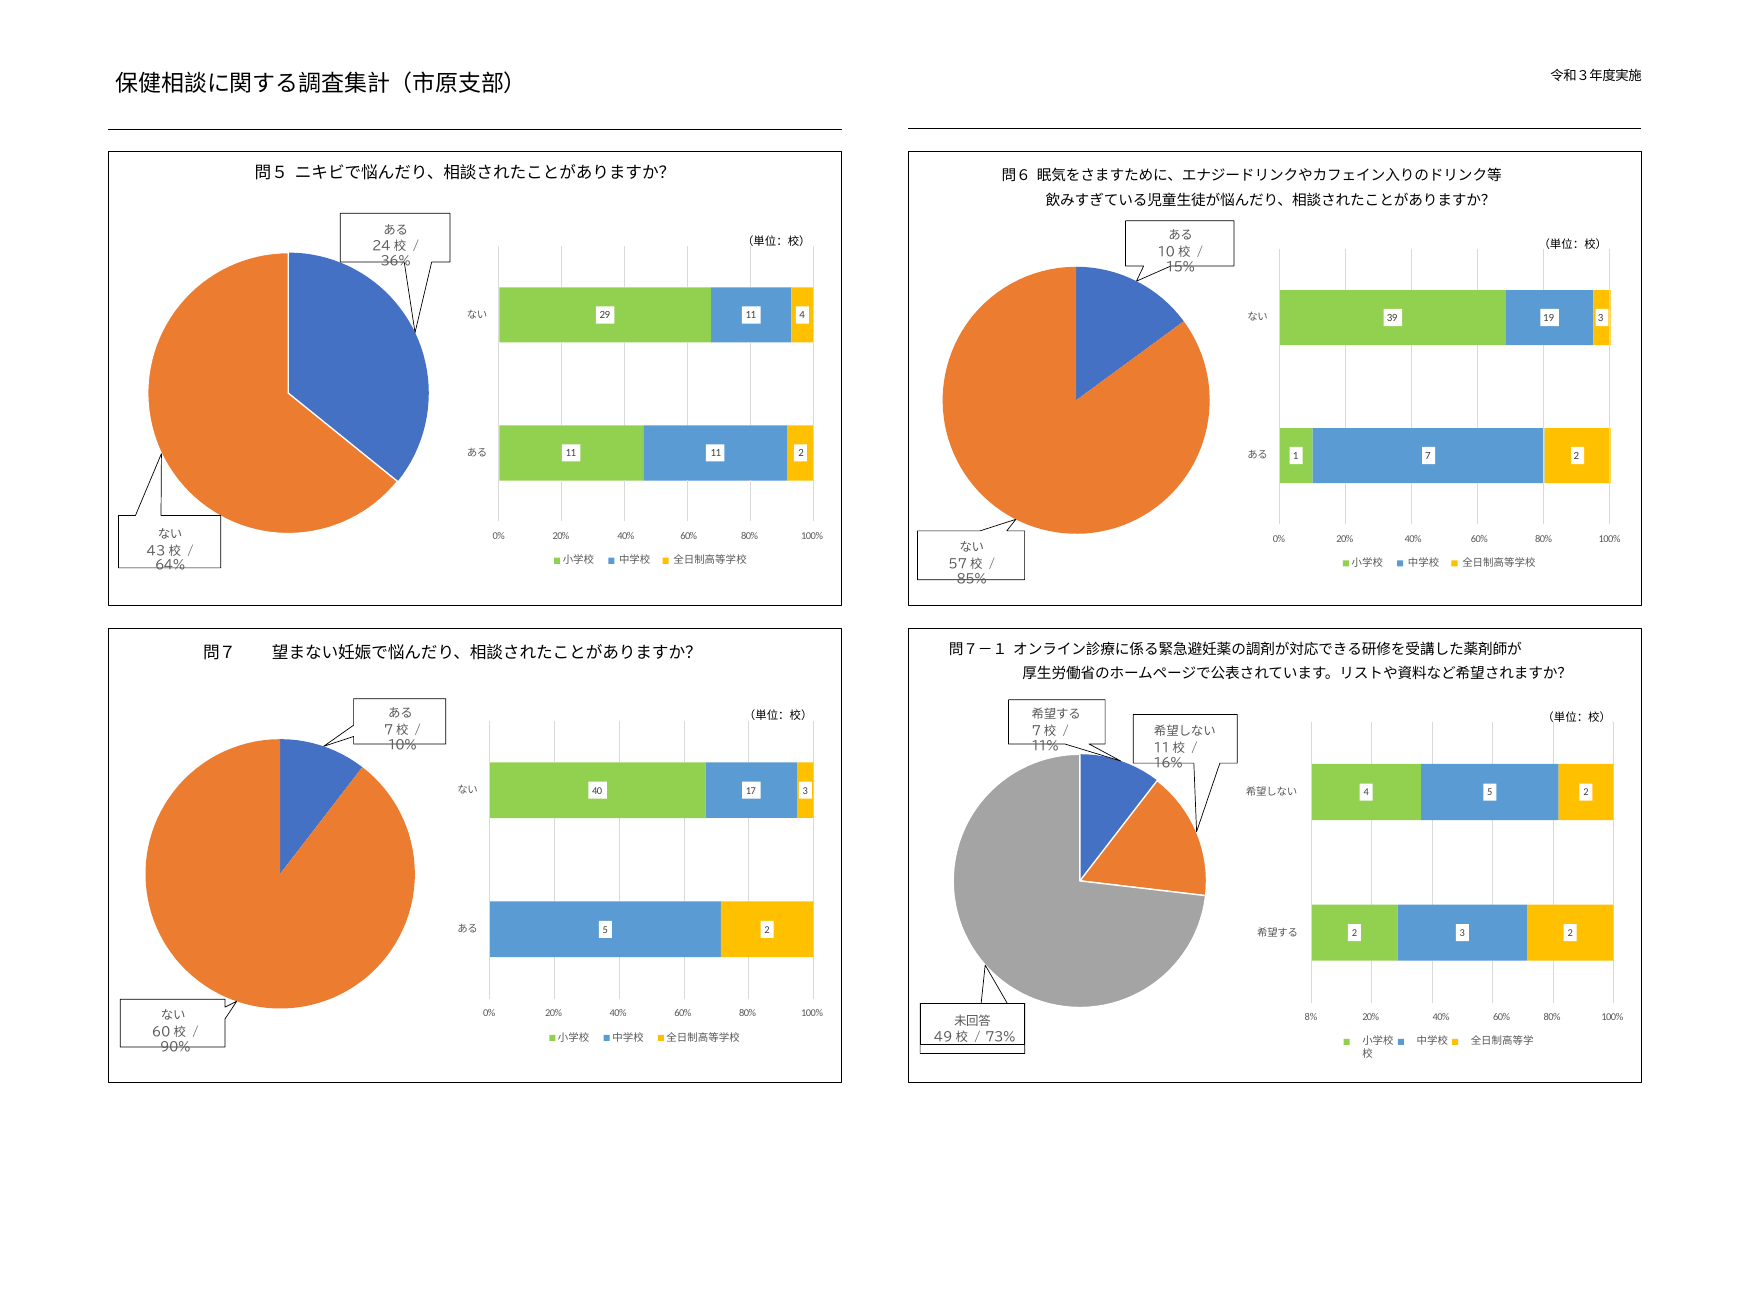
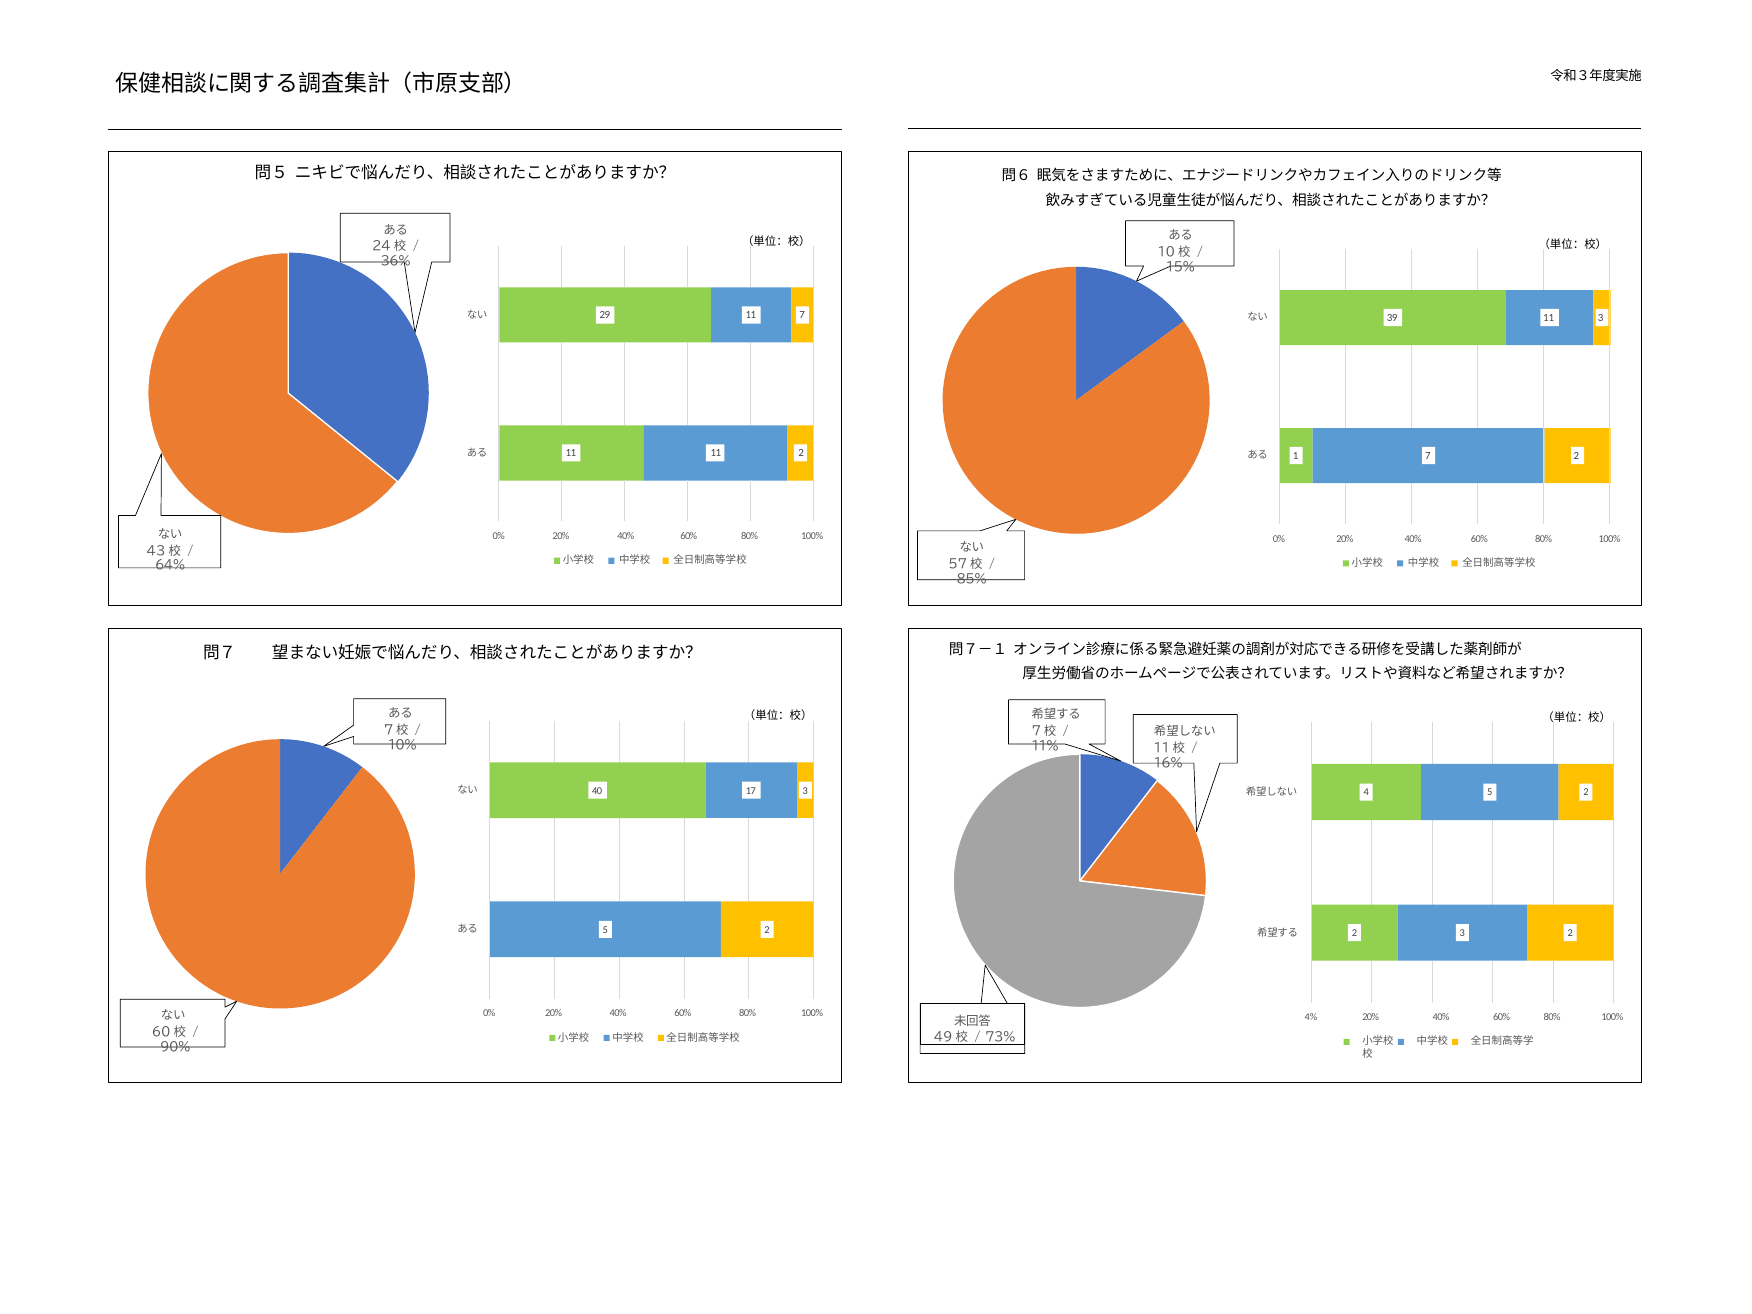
11 4: 4 -> 7
39 19: 19 -> 11
8%: 8% -> 4%
